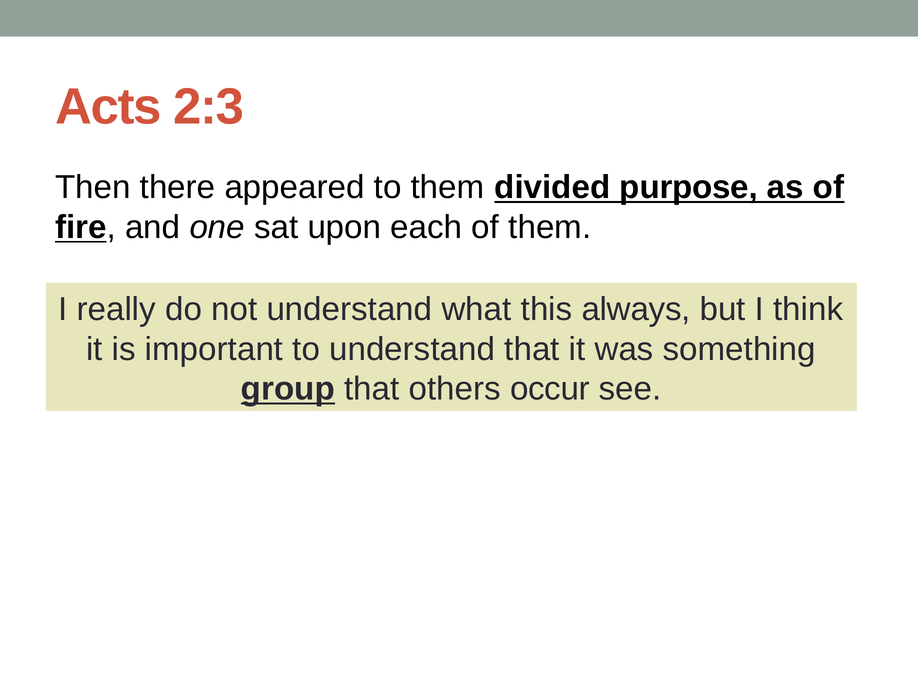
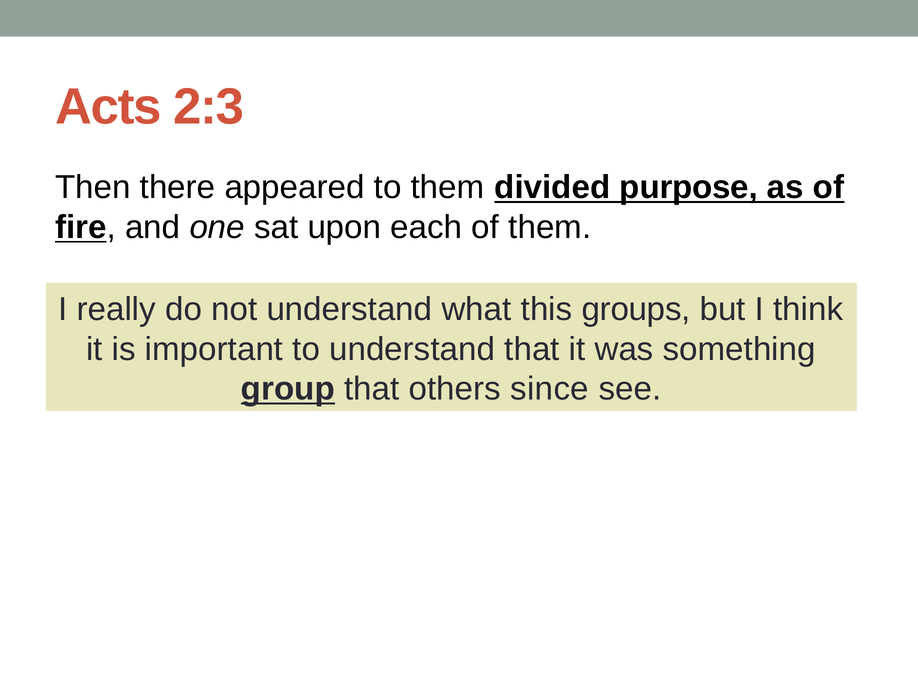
always: always -> groups
occur: occur -> since
